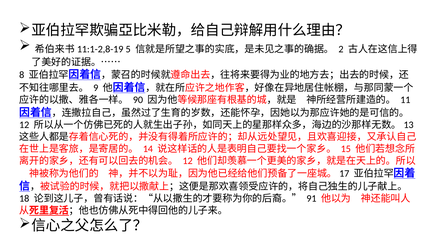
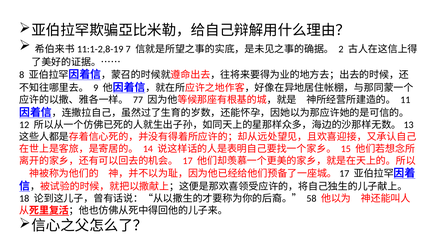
5: 5 -> 7
90: 90 -> 77
12 at (188, 161): 12 -> 17
91: 91 -> 58
